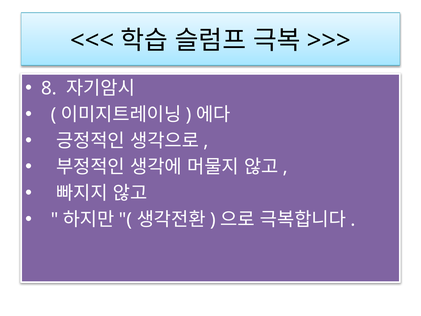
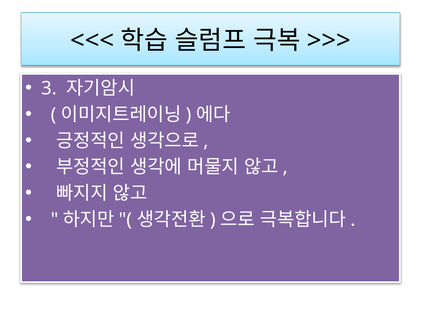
8: 8 -> 3
